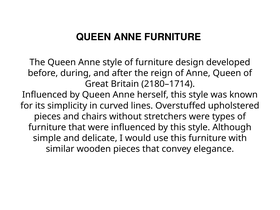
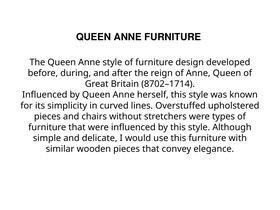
2180–1714: 2180–1714 -> 8702–1714
